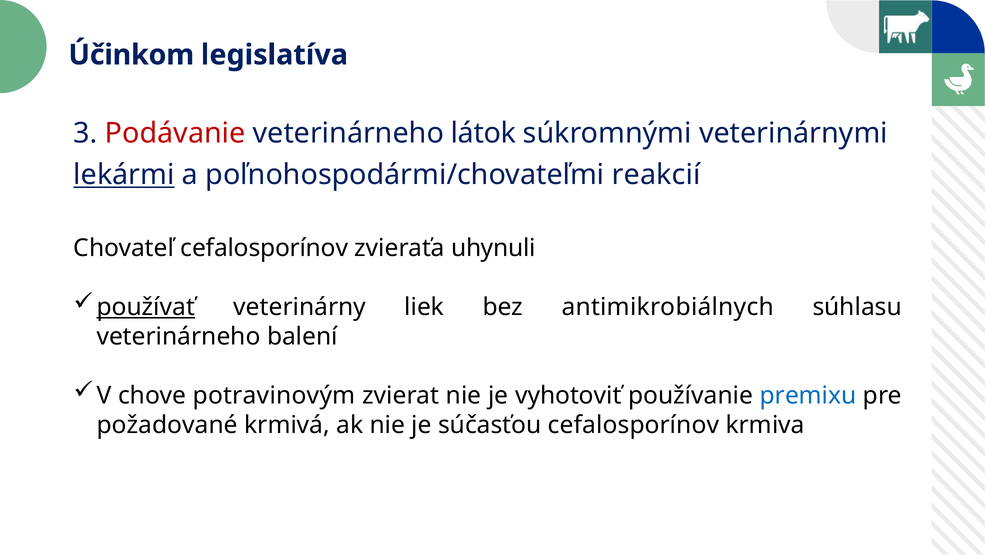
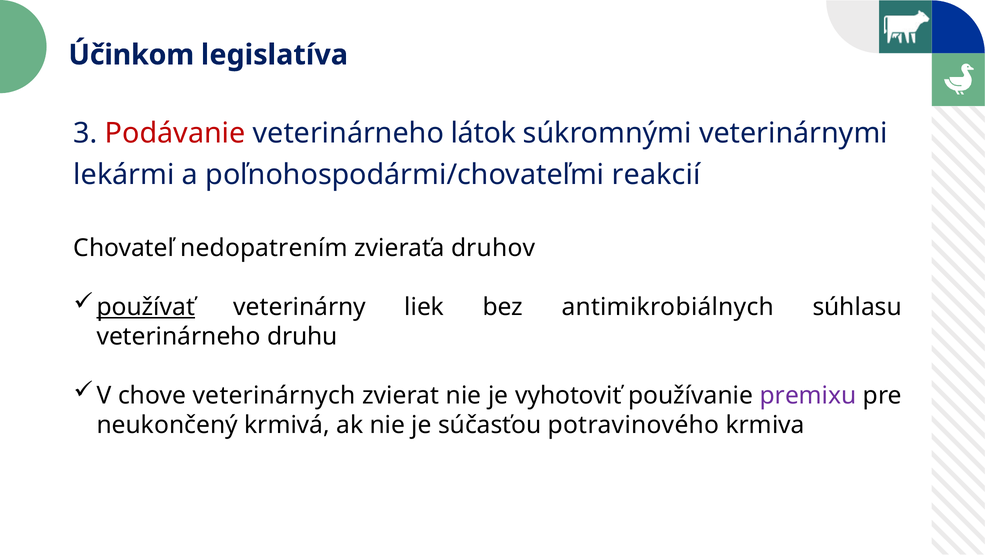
lekármi underline: present -> none
Chovateľ cefalosporínov: cefalosporínov -> nedopatrením
uhynuli: uhynuli -> druhov
balení: balení -> druhu
potravinovým: potravinovým -> veterinárnych
premixu colour: blue -> purple
požadované: požadované -> neukončený
súčasťou cefalosporínov: cefalosporínov -> potravinového
